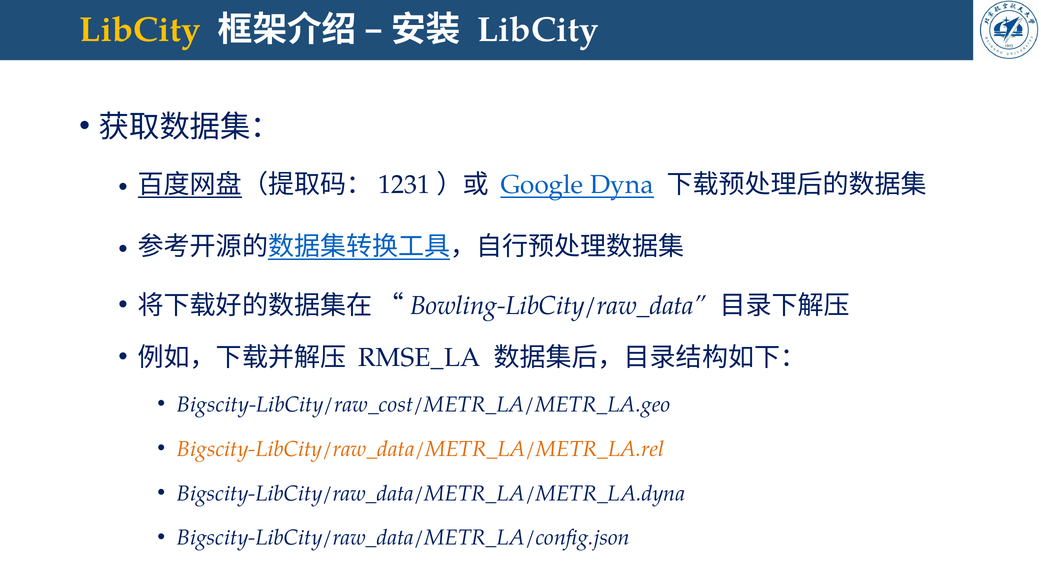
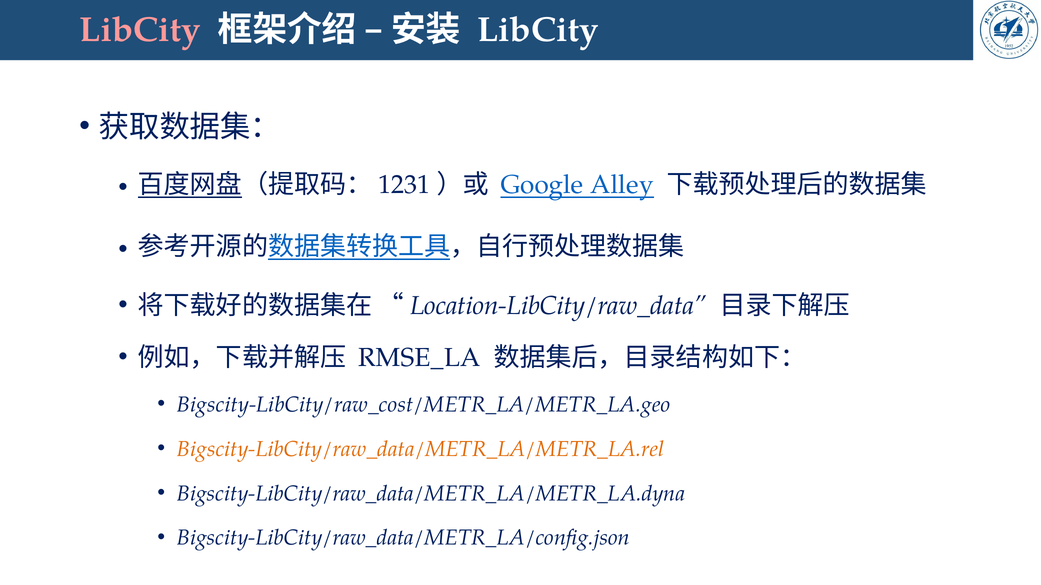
LibCity at (140, 30) colour: yellow -> pink
Dyna: Dyna -> Alley
Bowling-LibCity/raw_data: Bowling-LibCity/raw_data -> Location-LibCity/raw_data
